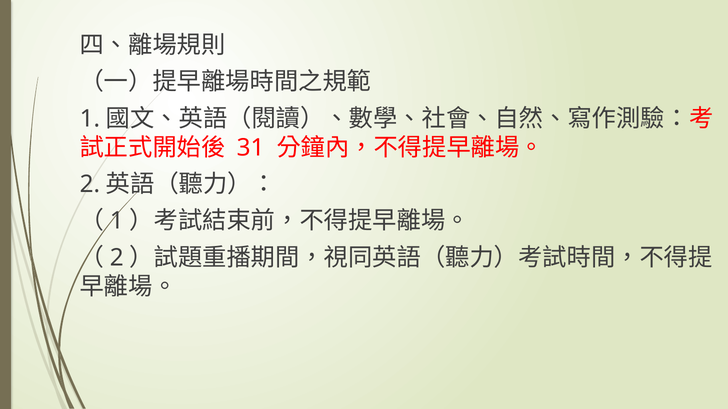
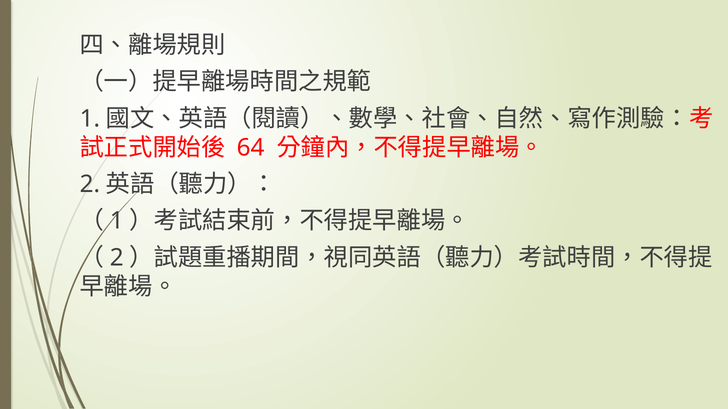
31: 31 -> 64
